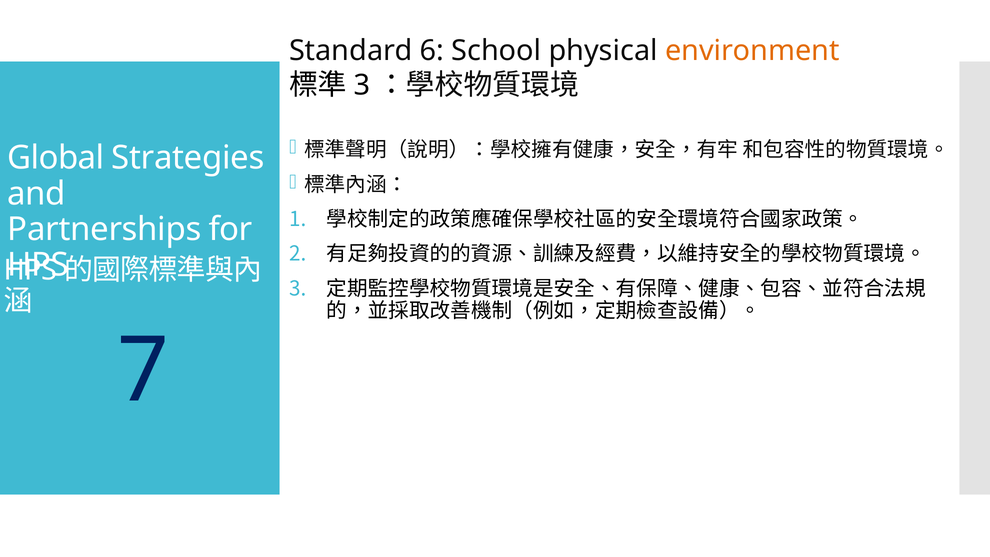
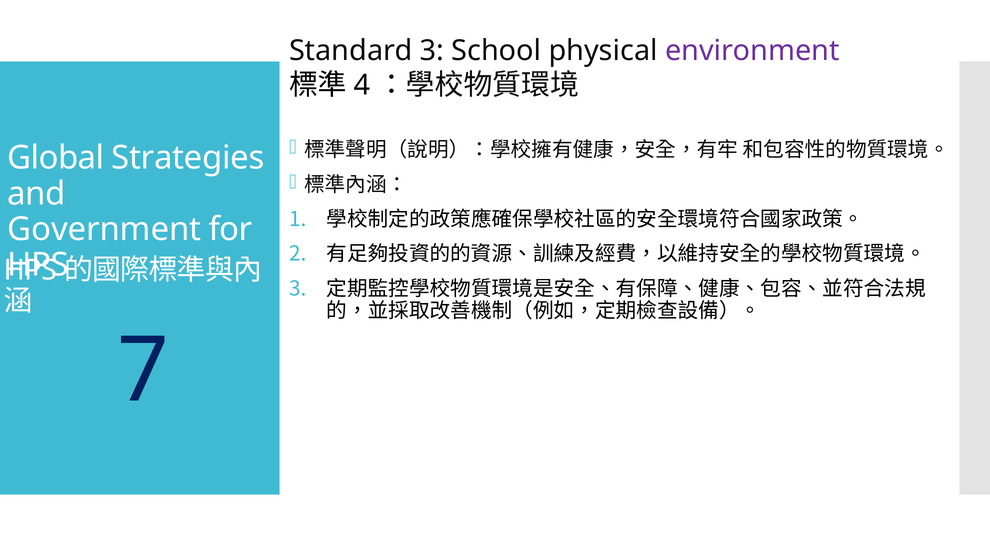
Standard 6: 6 -> 3
environment colour: orange -> purple
3 at (362, 85): 3 -> 4
Partnerships: Partnerships -> Government
